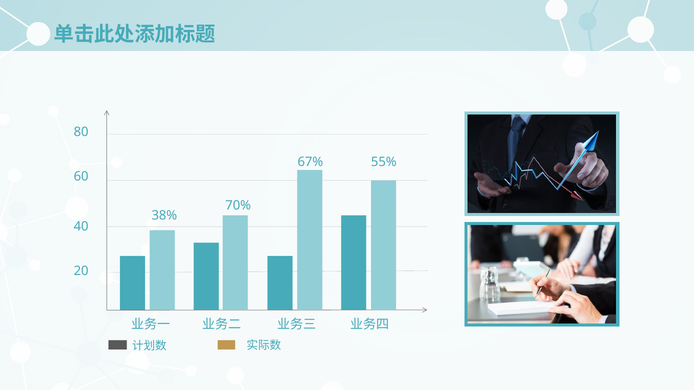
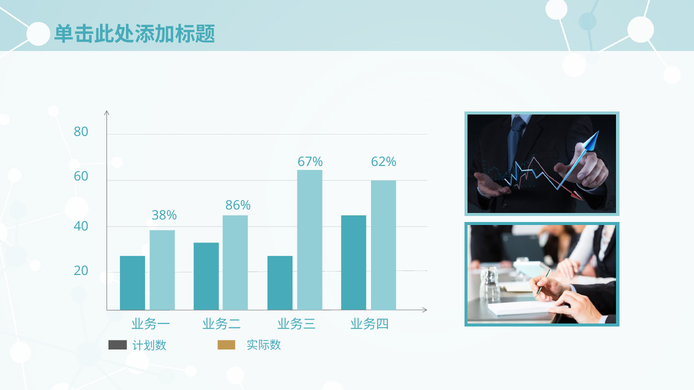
55%: 55% -> 62%
70%: 70% -> 86%
